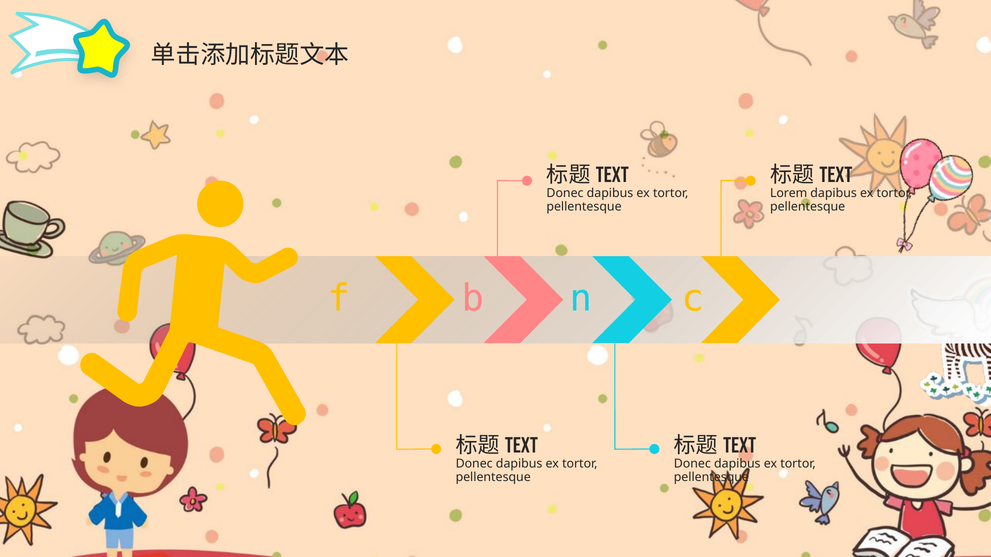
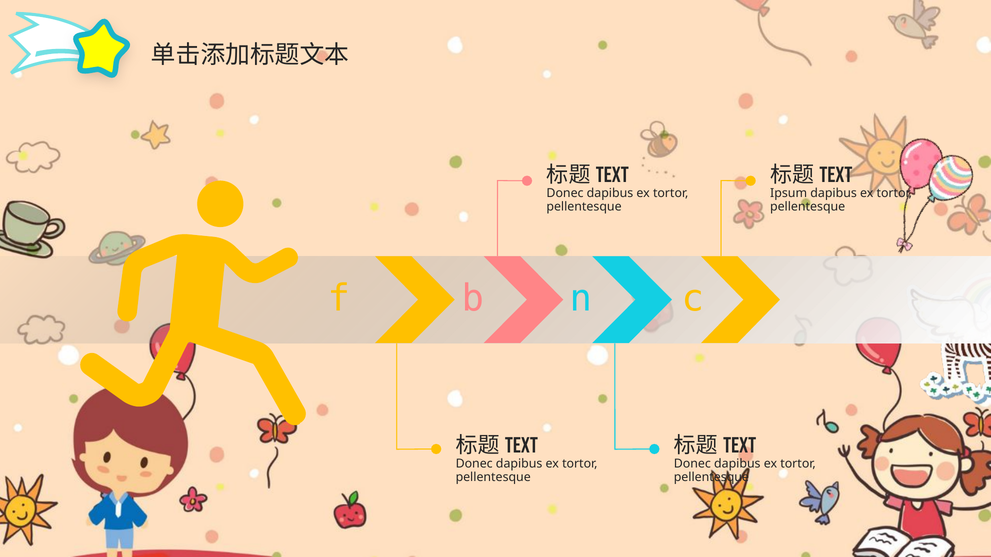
Lorem: Lorem -> Ipsum
